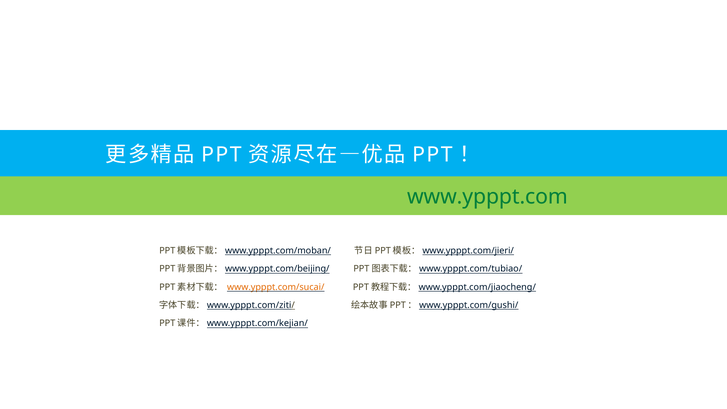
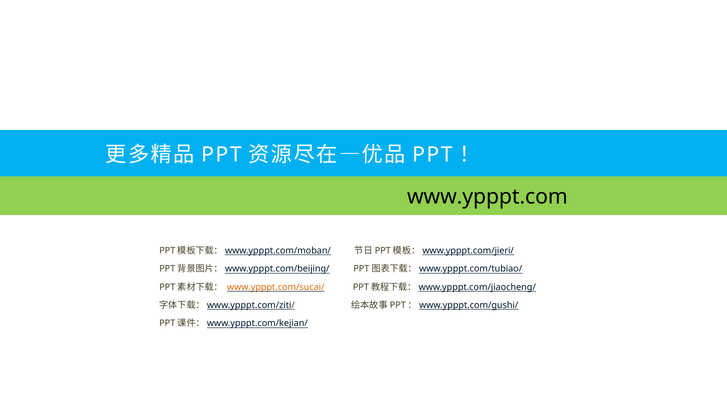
www.ypppt.com colour: green -> black
